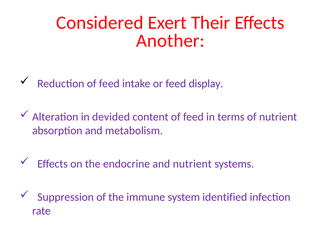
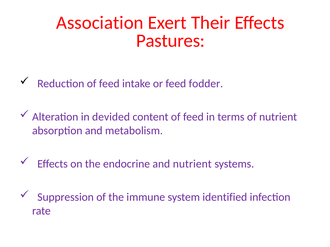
Considered: Considered -> Association
Another: Another -> Pastures
display: display -> fodder
